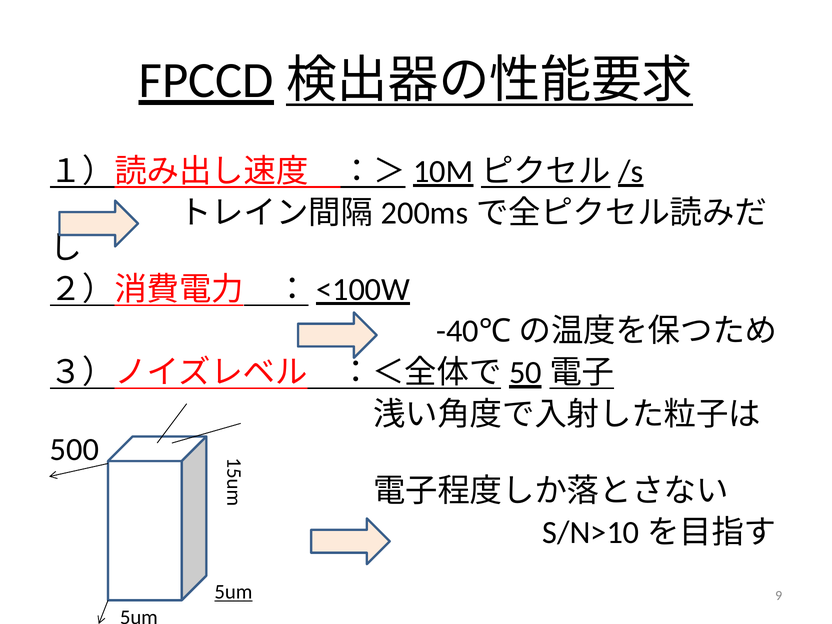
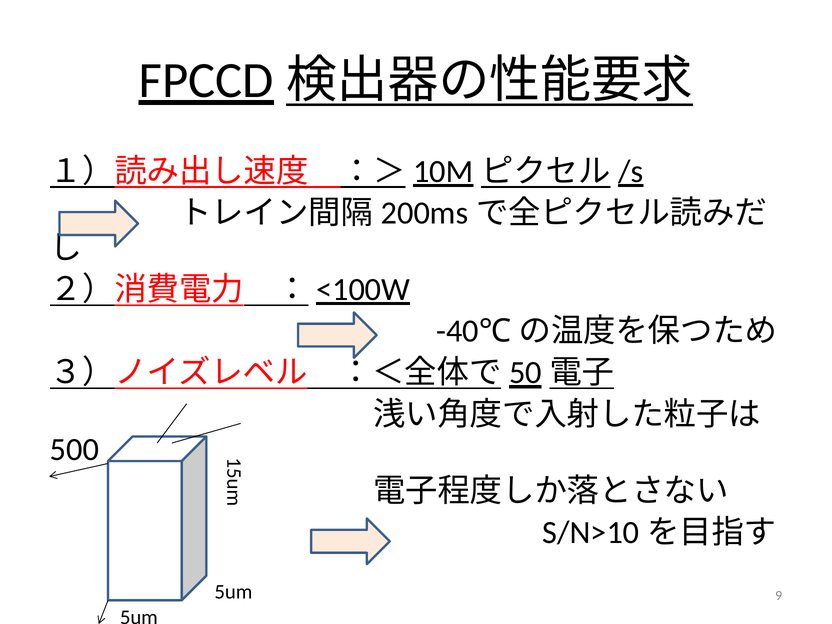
5um at (233, 592) underline: present -> none
